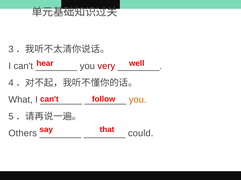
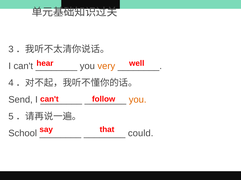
very colour: red -> orange
What: What -> Send
Others: Others -> School
